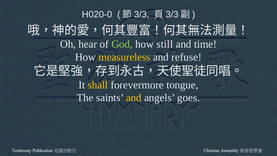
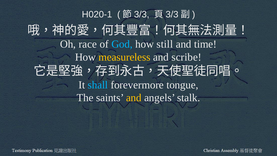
H020-0: H020-0 -> H020-1
hear: hear -> race
God colour: light green -> light blue
refuse: refuse -> scribe
shall colour: yellow -> light blue
goes: goes -> stalk
